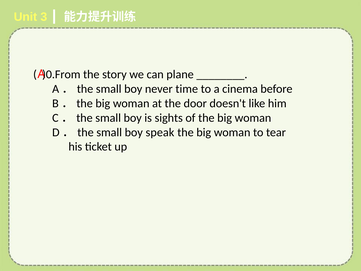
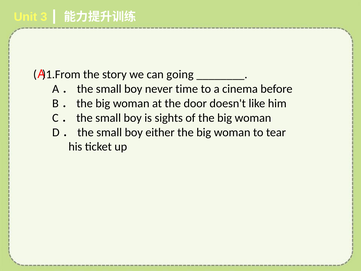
)0.From: )0.From -> )1.From
plane: plane -> going
speak: speak -> either
